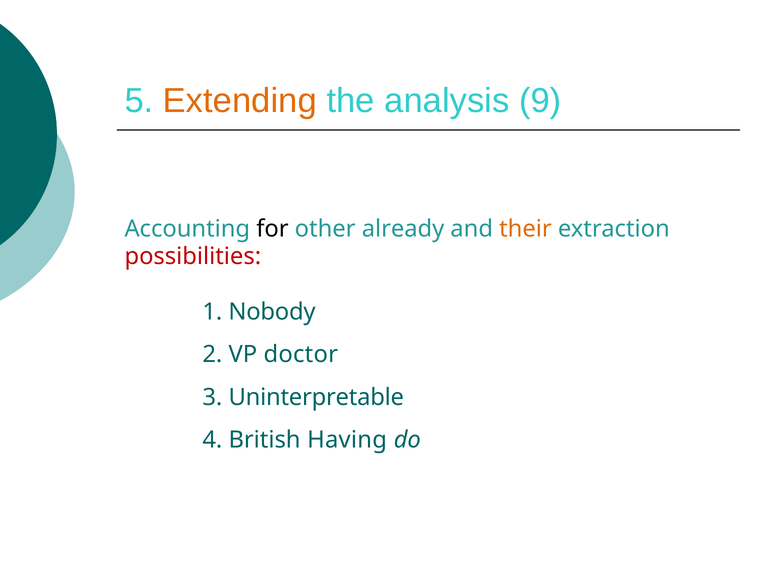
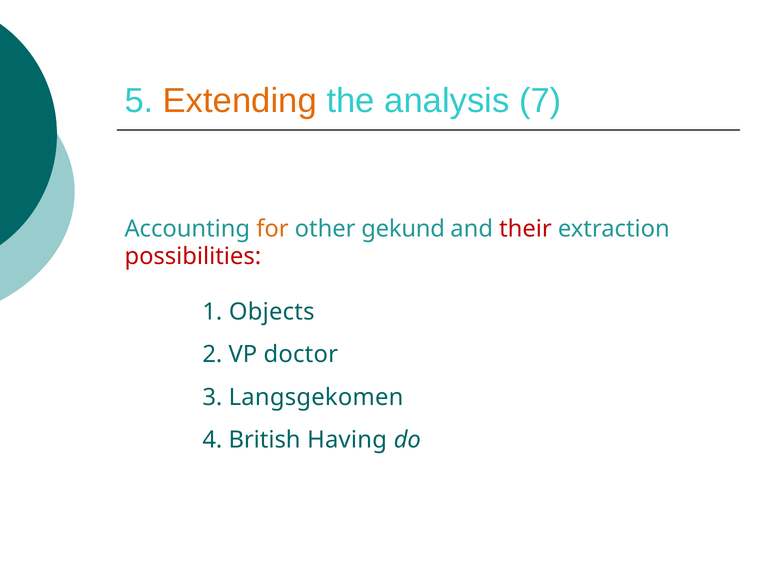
9: 9 -> 7
for colour: black -> orange
already: already -> gekund
their colour: orange -> red
Nobody: Nobody -> Objects
Uninterpretable: Uninterpretable -> Langsgekomen
